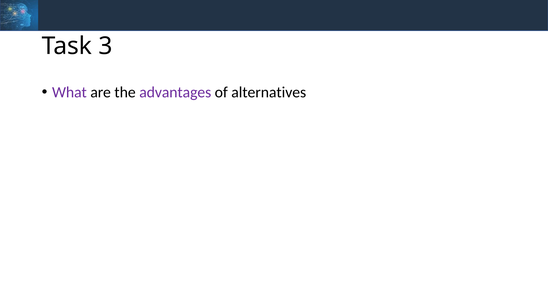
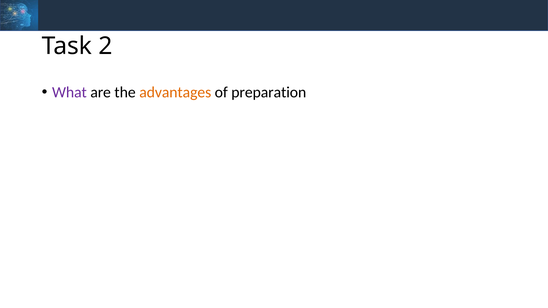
3: 3 -> 2
advantages colour: purple -> orange
alternatives: alternatives -> preparation
